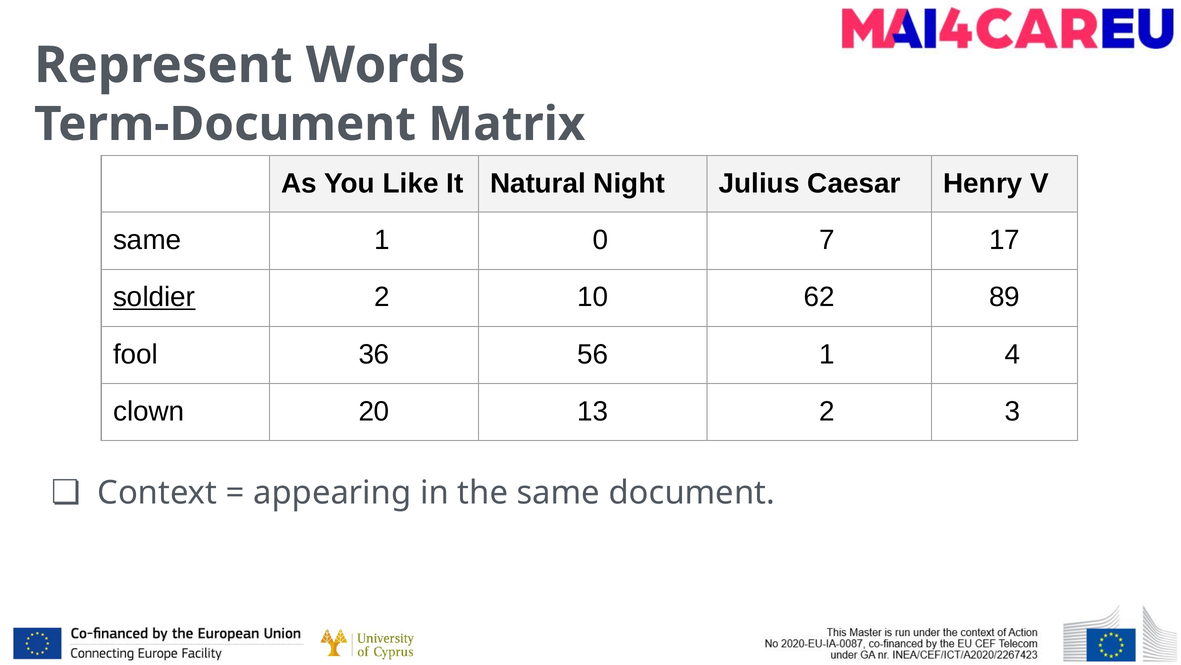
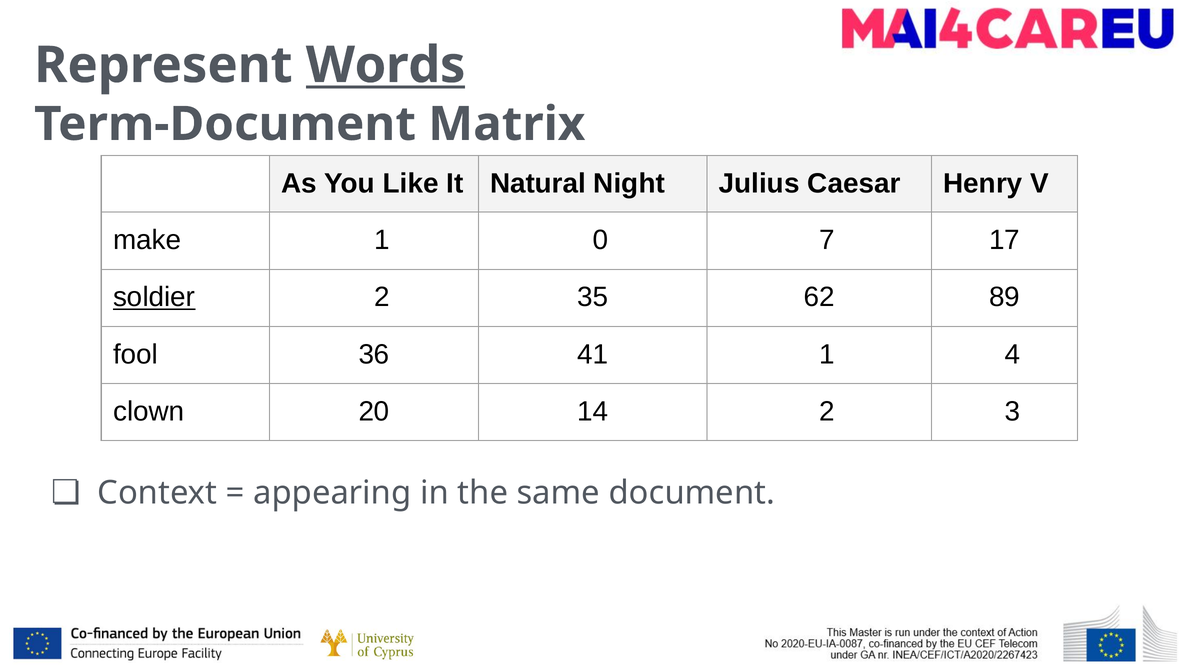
Words underline: none -> present
same at (147, 240): same -> make
10: 10 -> 35
56: 56 -> 41
13: 13 -> 14
